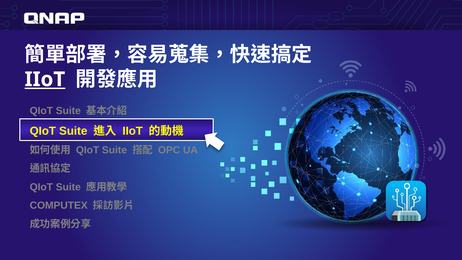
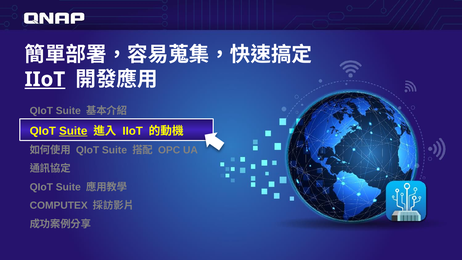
Suite at (73, 131) underline: none -> present
